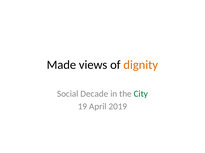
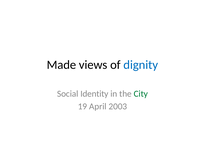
dignity colour: orange -> blue
Decade: Decade -> Identity
2019: 2019 -> 2003
